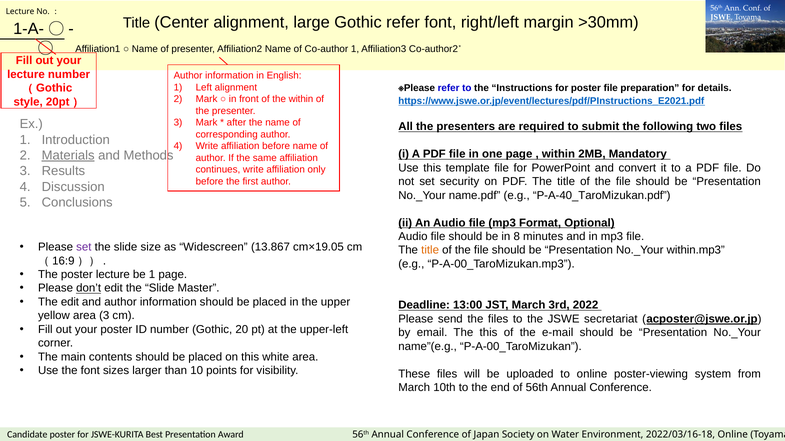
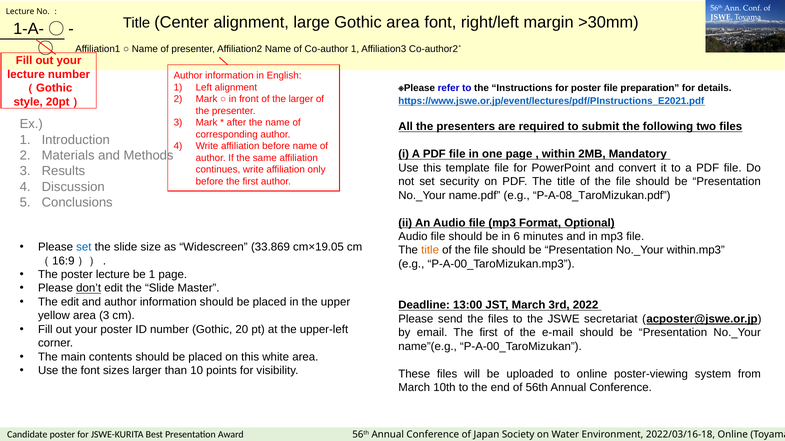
Gothic refer: refer -> area
the within: within -> larger
Materials underline: present -> none
P-A-40_TaroMizukan.pdf: P-A-40_TaroMizukan.pdf -> P-A-08_TaroMizukan.pdf
8: 8 -> 6
set at (84, 247) colour: purple -> blue
13.867: 13.867 -> 33.869
email The this: this -> first
